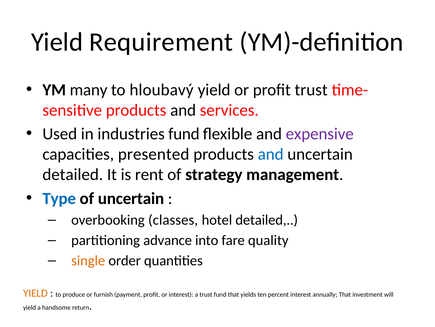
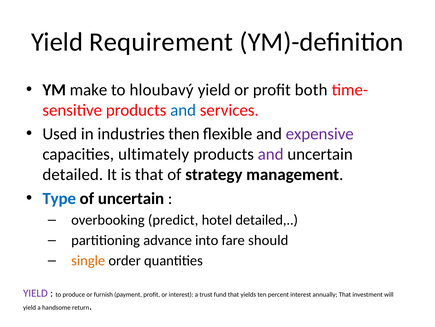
many: many -> make
profit trust: trust -> both
and at (183, 110) colour: black -> blue
industries fund: fund -> then
presented: presented -> ultimately
and at (271, 154) colour: blue -> purple
is rent: rent -> that
classes: classes -> predict
quality: quality -> should
YIELD at (35, 292) colour: orange -> purple
